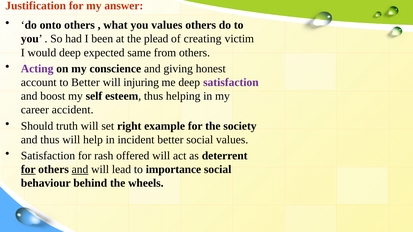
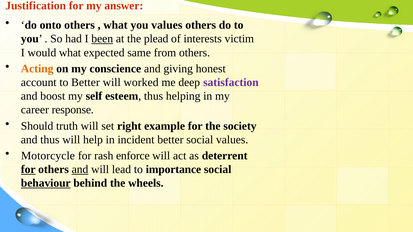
been underline: none -> present
creating: creating -> interests
would deep: deep -> what
Acting colour: purple -> orange
injuring: injuring -> worked
accident: accident -> response
Satisfaction at (48, 156): Satisfaction -> Motorcycle
offered: offered -> enforce
behaviour underline: none -> present
